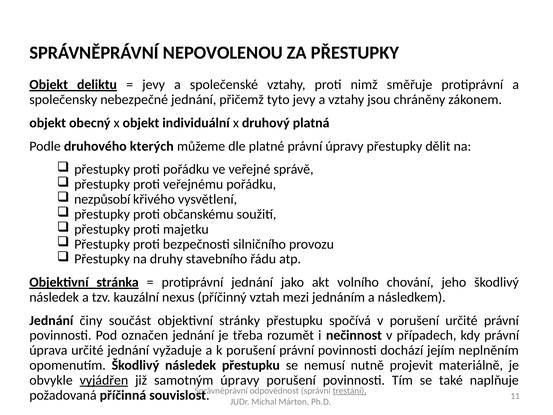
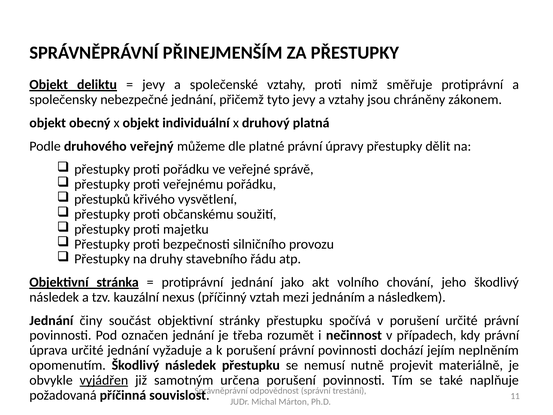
NEPOVOLENOU: NEPOVOLENOU -> PŘINEJMENŠÍM
kterých: kterých -> veřejný
nezpůsobí: nezpůsobí -> přestupků
samotným úpravy: úpravy -> určena
trestání underline: present -> none
